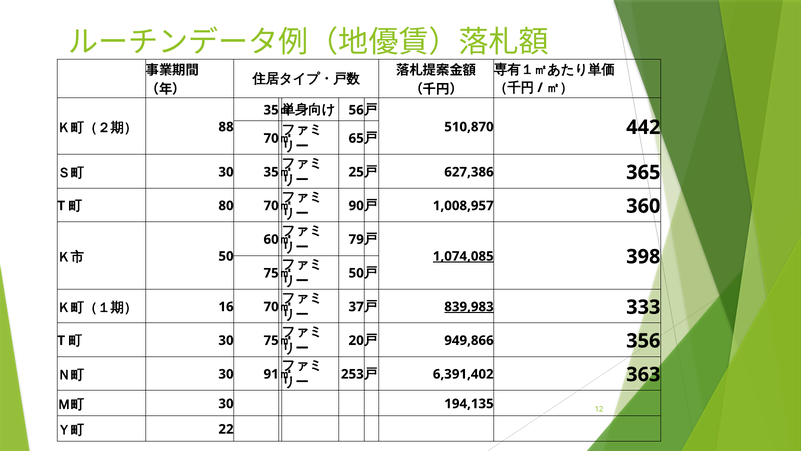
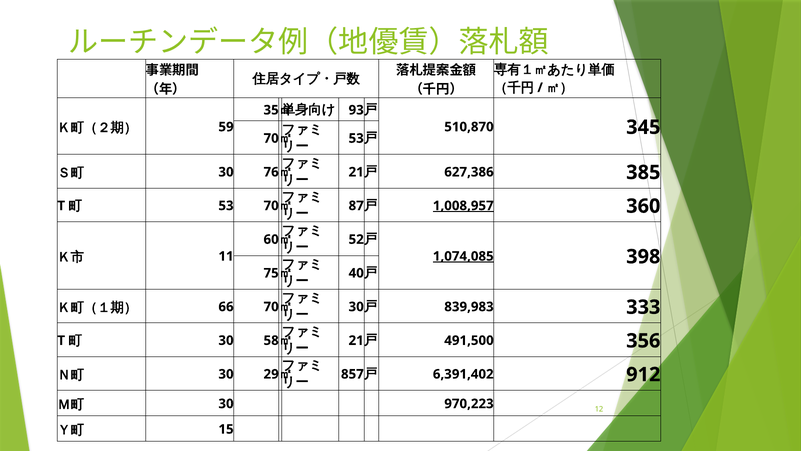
56: 56 -> 93
88: 88 -> 59
442: 442 -> 345
65 at (356, 138): 65 -> 53
30 35: 35 -> 76
25 at (356, 172): 25 -> 21
365: 365 -> 385
80 at (226, 206): 80 -> 53
90: 90 -> 87
1,008,957 underline: none -> present
79: 79 -> 52
50 at (226, 256): 50 -> 11
50 at (356, 273): 50 -> 40
16: 16 -> 66
37 at (356, 307): 37 -> 30
839,983 underline: present -> none
30 75: 75 -> 58
20 at (356, 340): 20 -> 21
949,866: 949,866 -> 491,500
91: 91 -> 29
253: 253 -> 857
363: 363 -> 912
194,135: 194,135 -> 970,223
22: 22 -> 15
